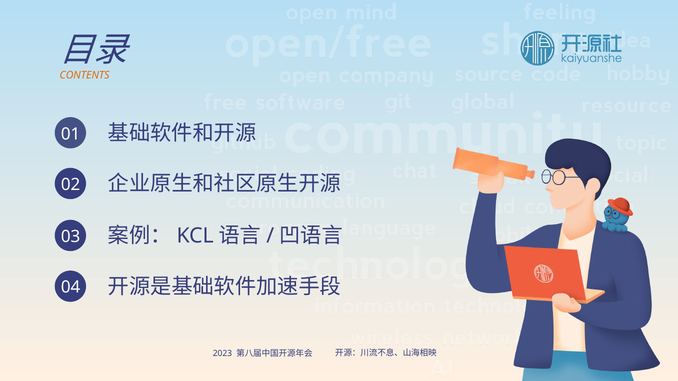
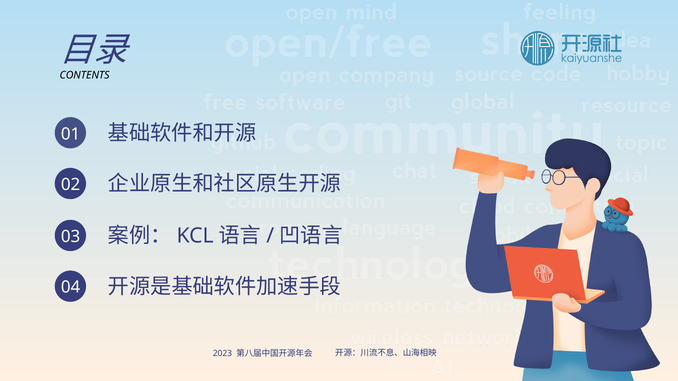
CONTENTS colour: orange -> black
